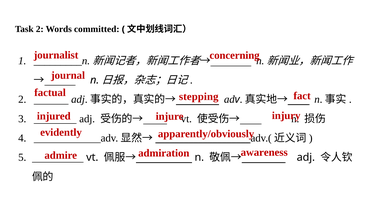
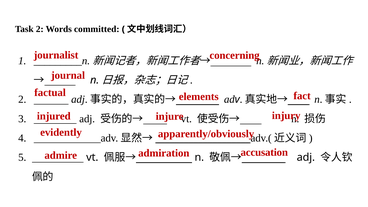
stepping: stepping -> elements
awareness: awareness -> accusation
